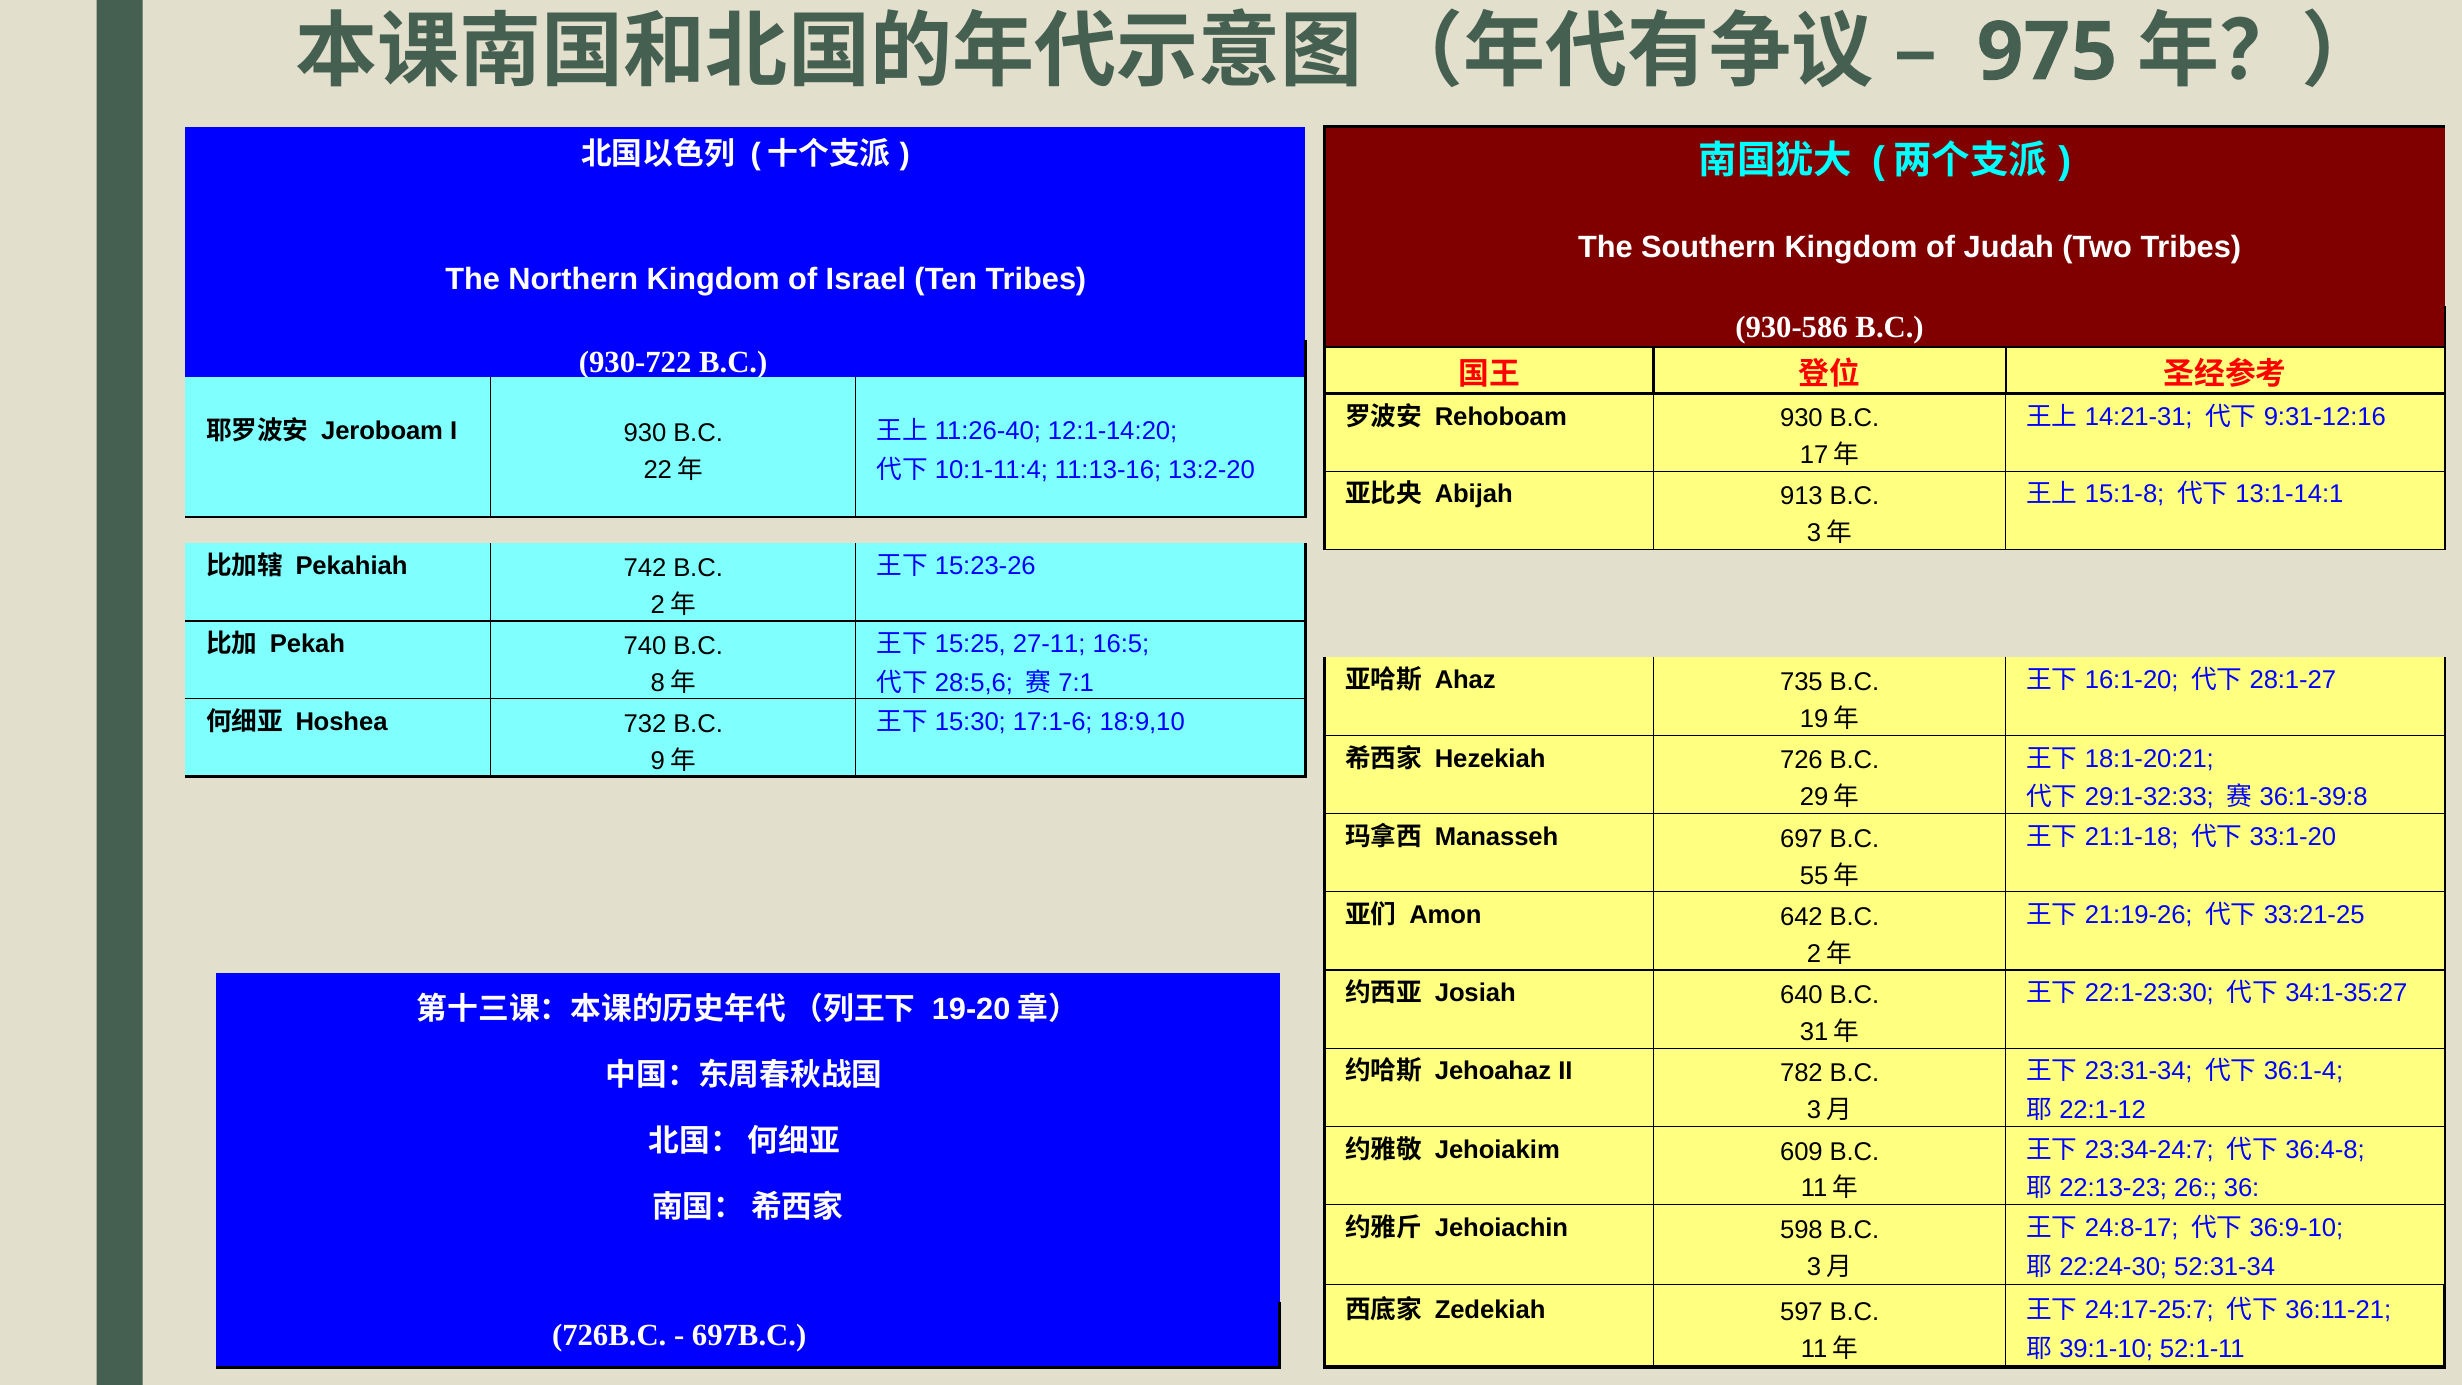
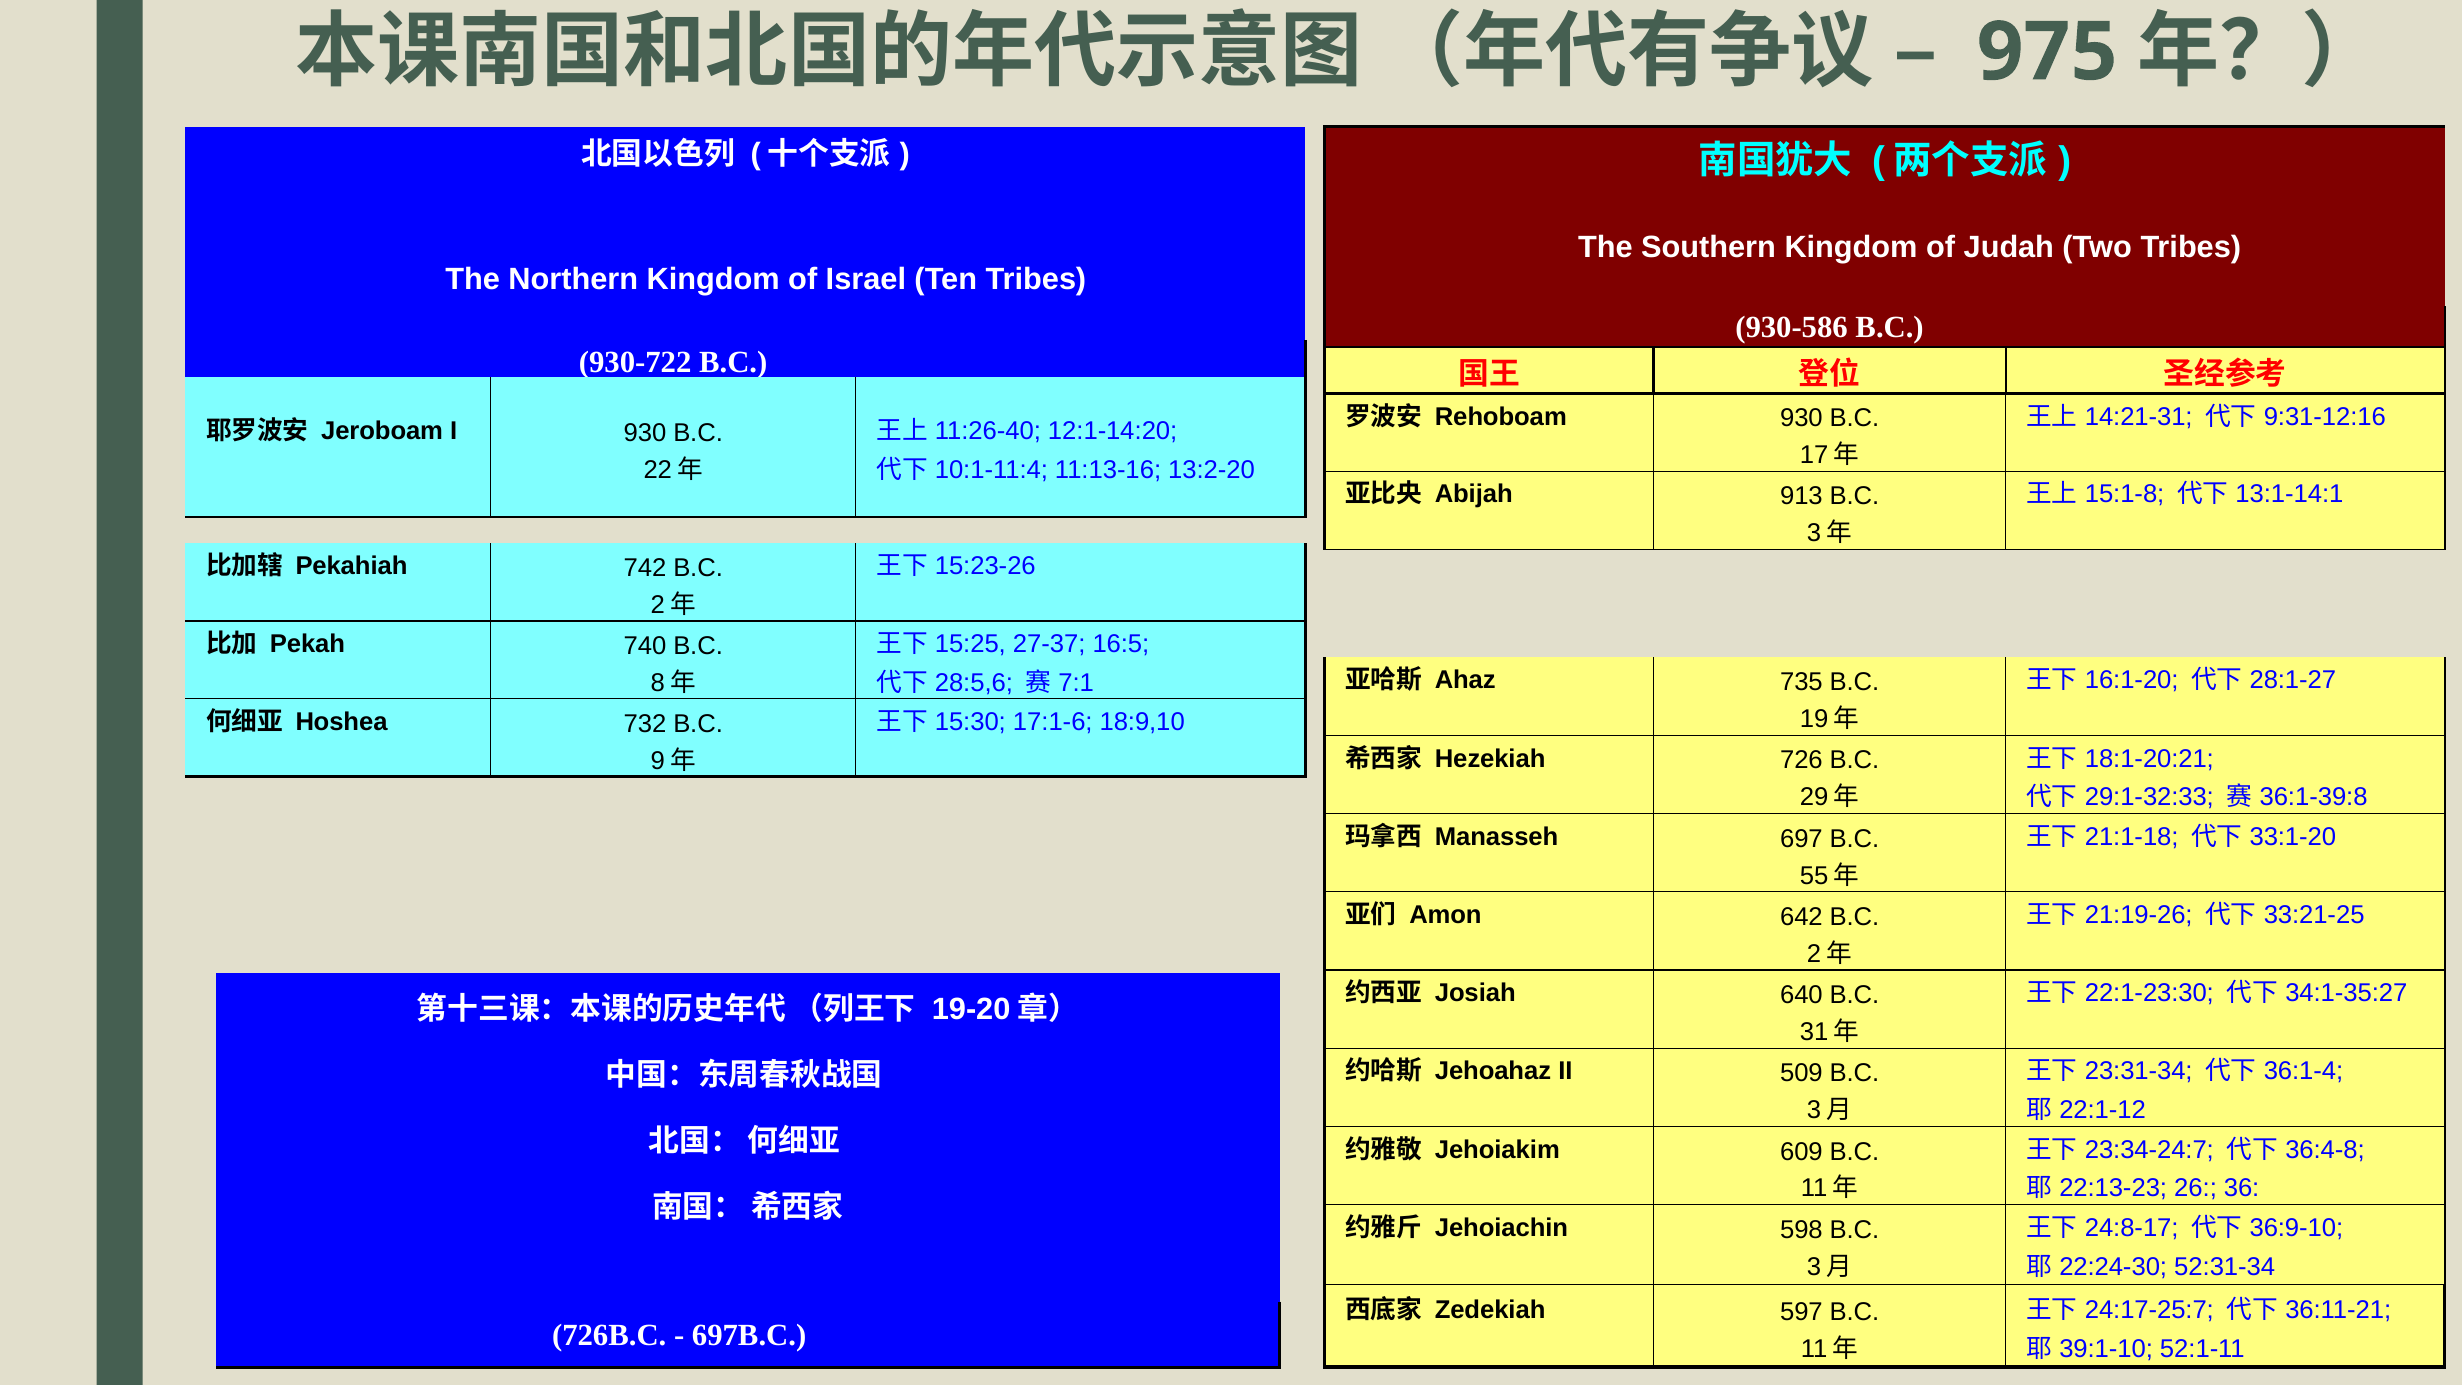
27-11: 27-11 -> 27-37
782: 782 -> 509
